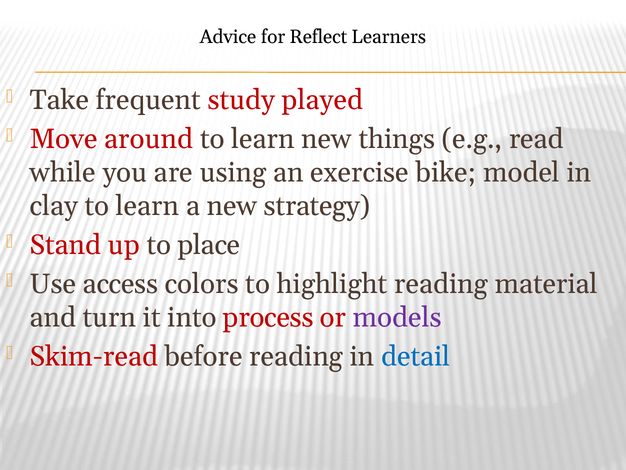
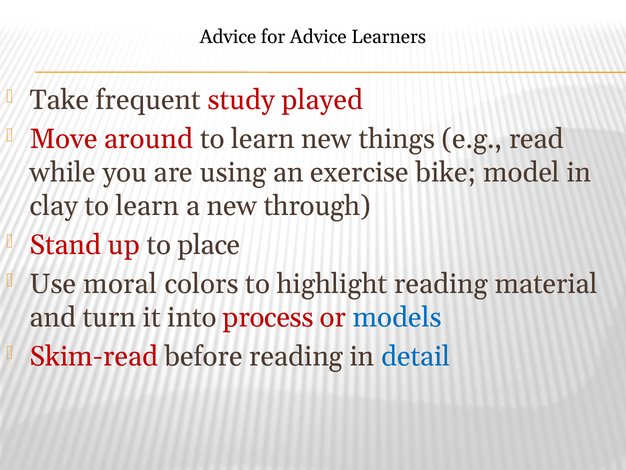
for Reflect: Reflect -> Advice
strategy: strategy -> through
access: access -> moral
models colour: purple -> blue
